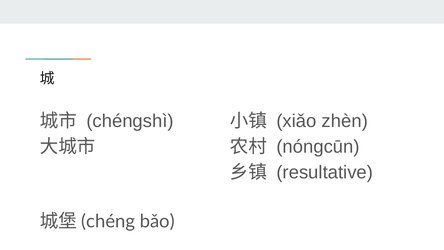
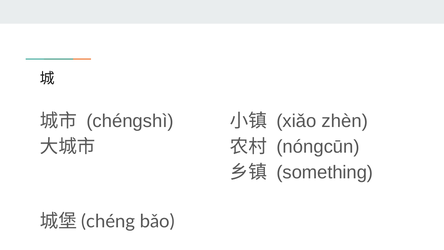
resultative: resultative -> something
